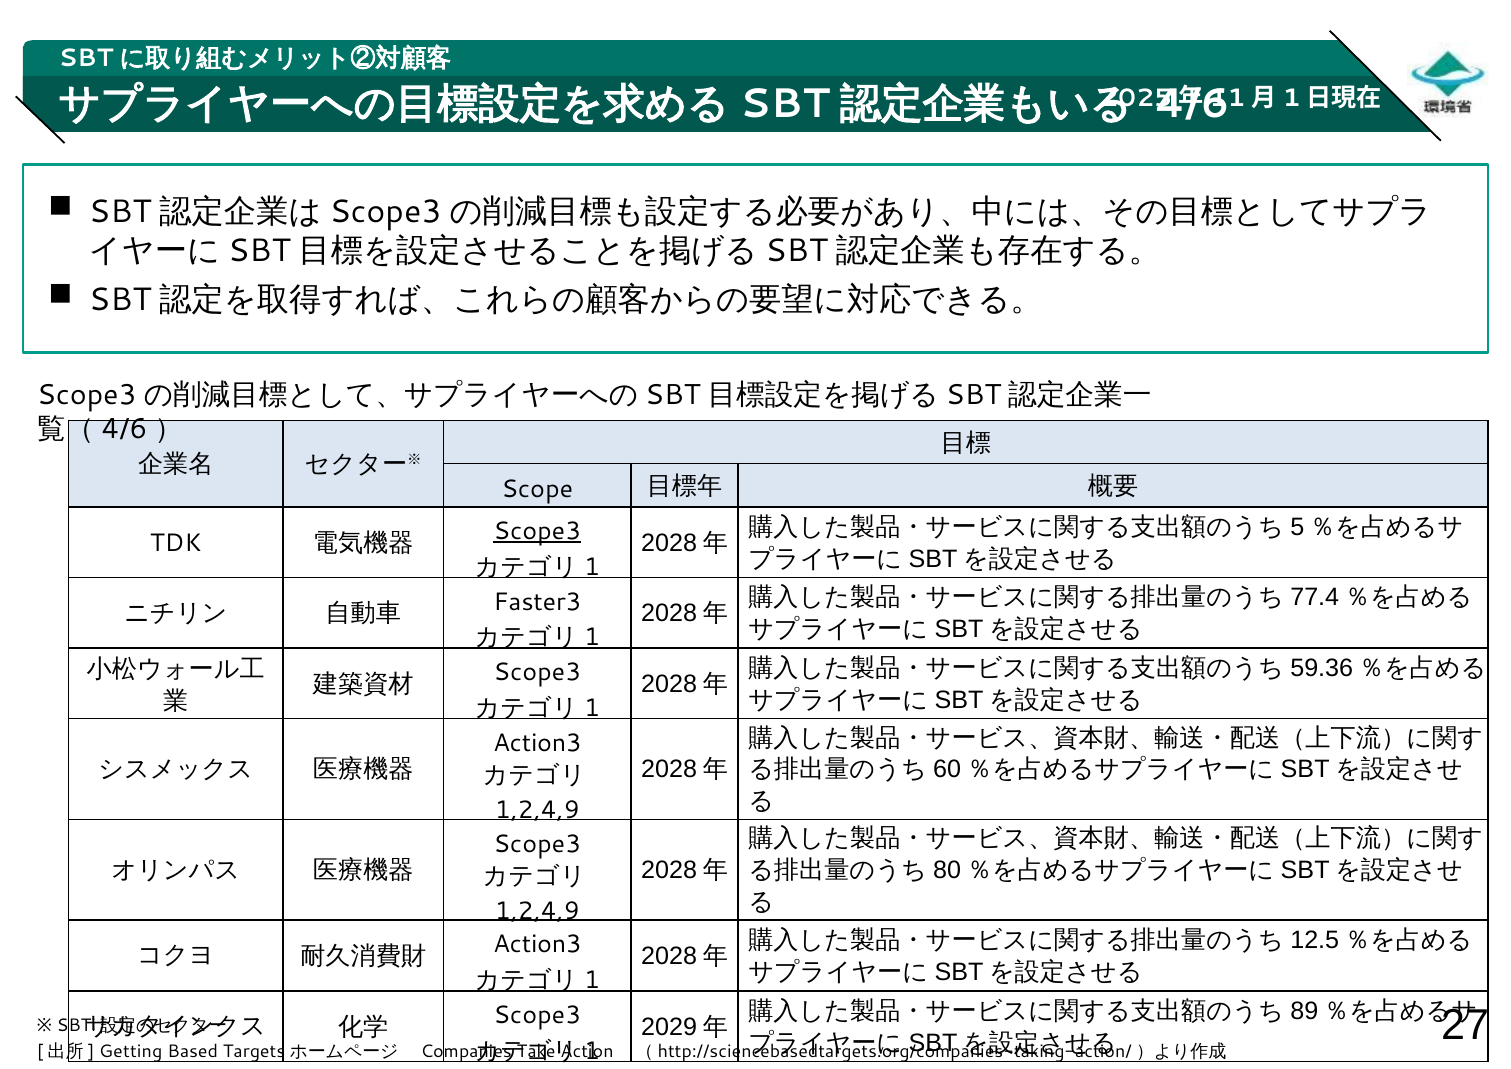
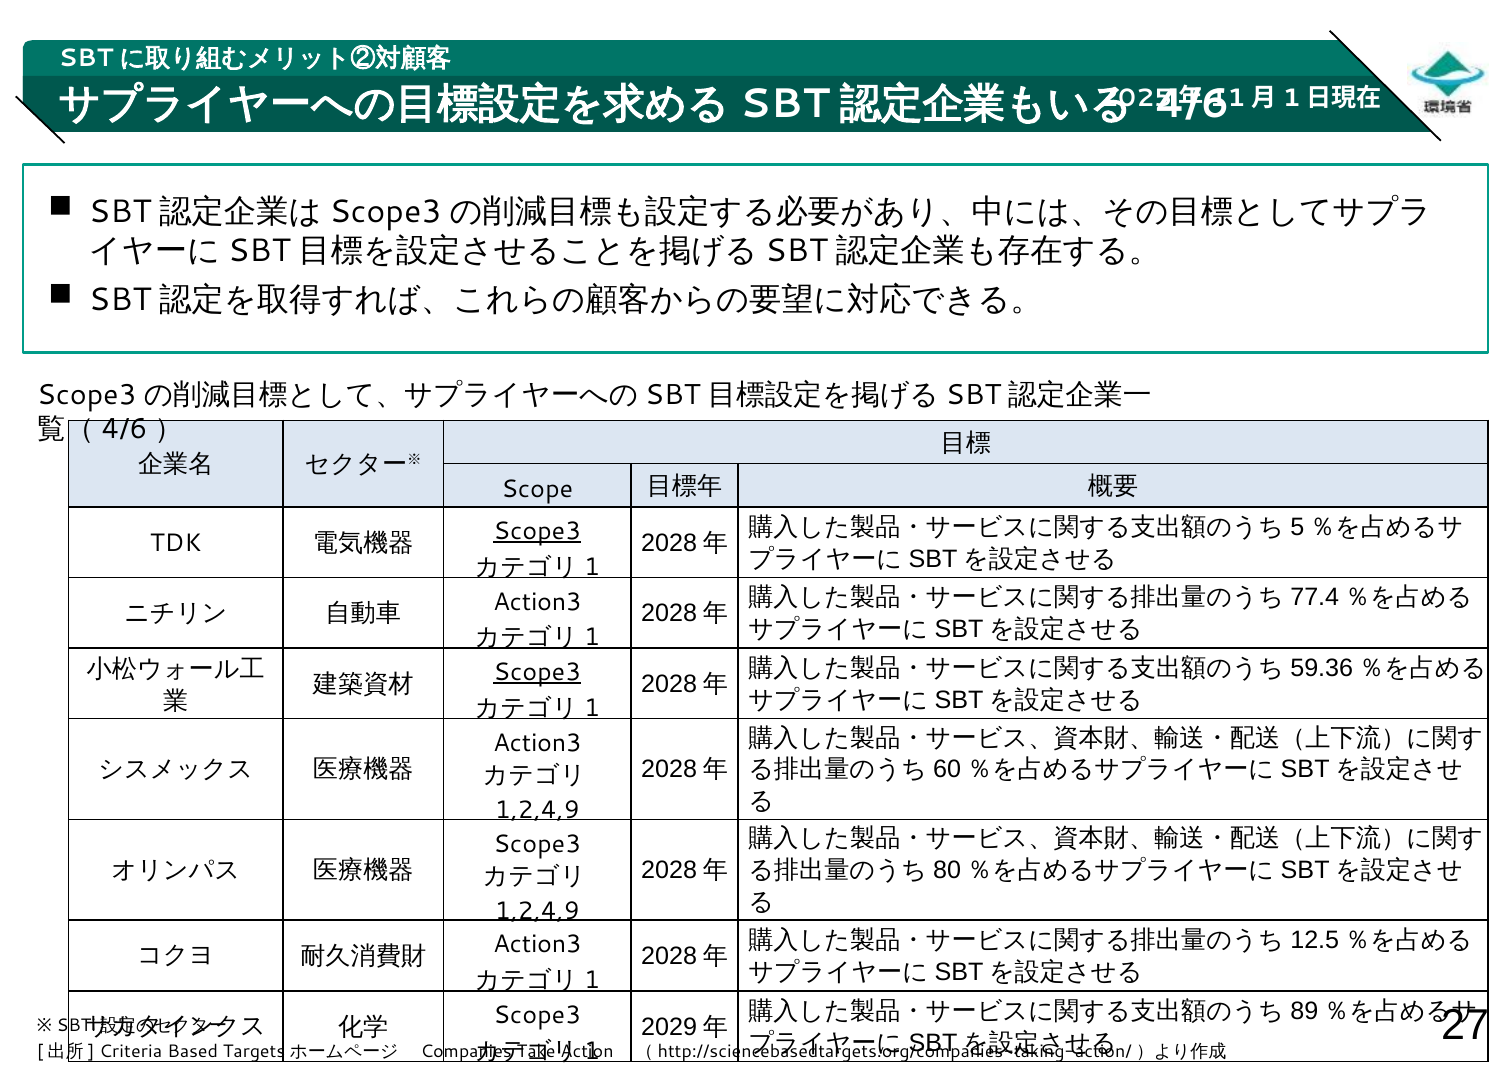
Faster3 at (537, 601): Faster3 -> Action3
Scope3 at (537, 672) underline: none -> present
Getting: Getting -> Criteria
